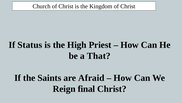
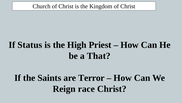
Afraid: Afraid -> Terror
final: final -> race
